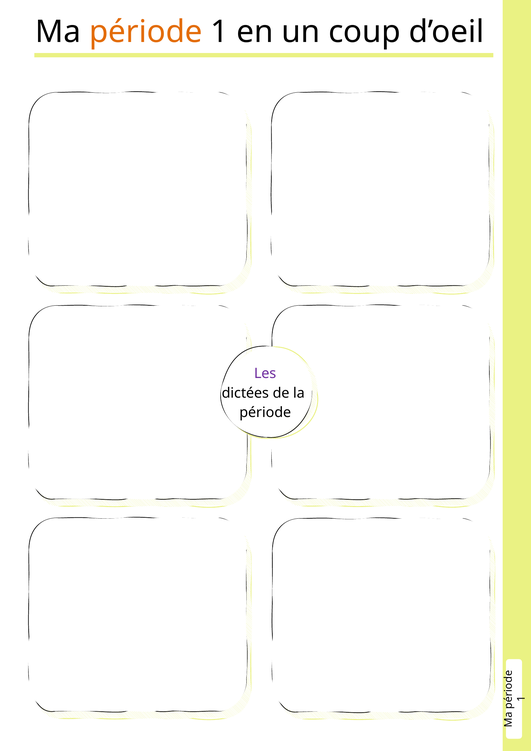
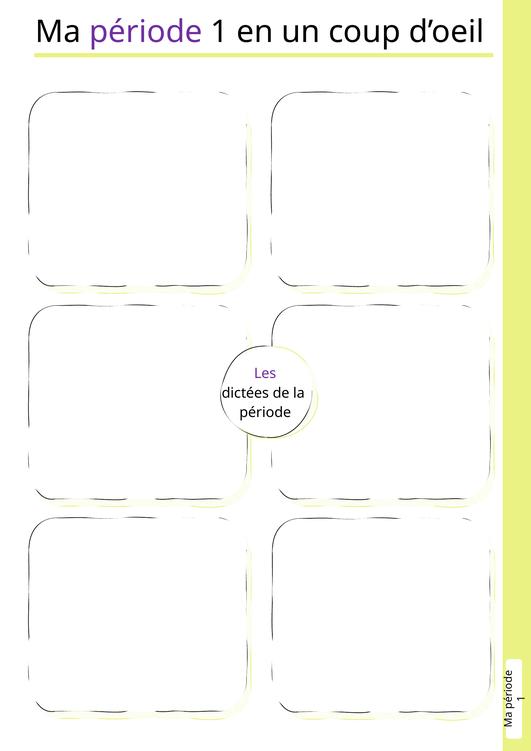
période at (146, 32) colour: orange -> purple
